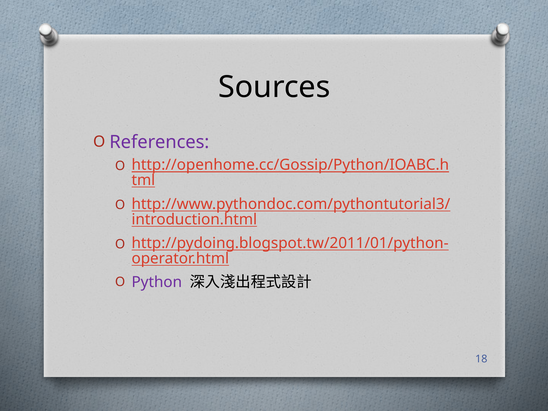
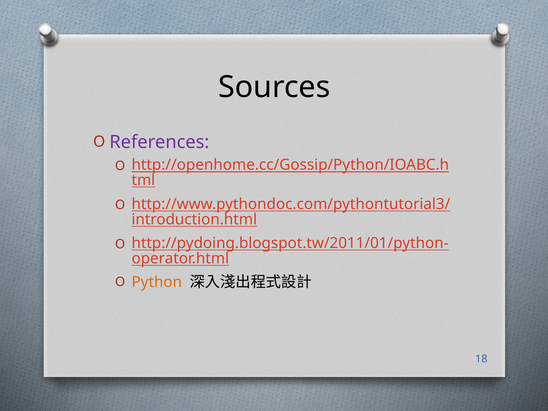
Python colour: purple -> orange
